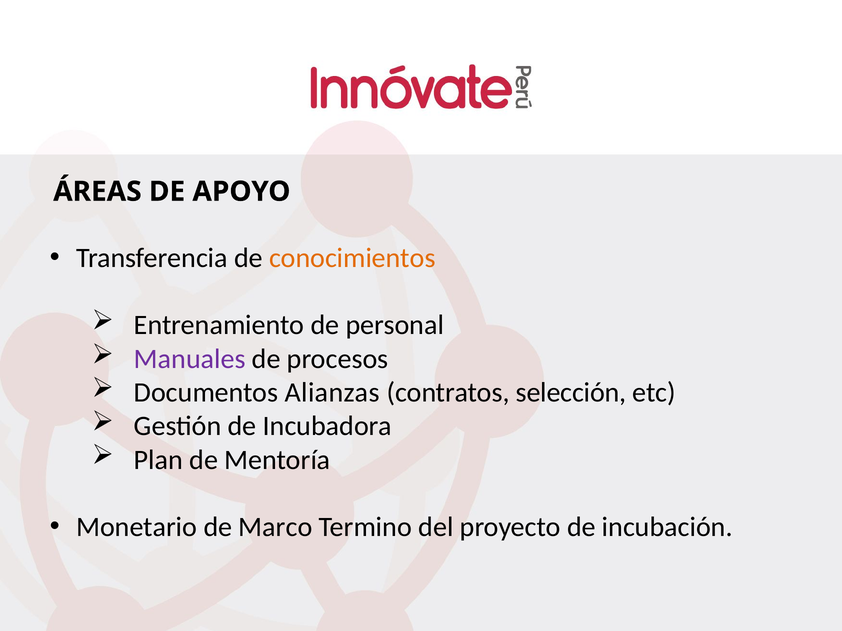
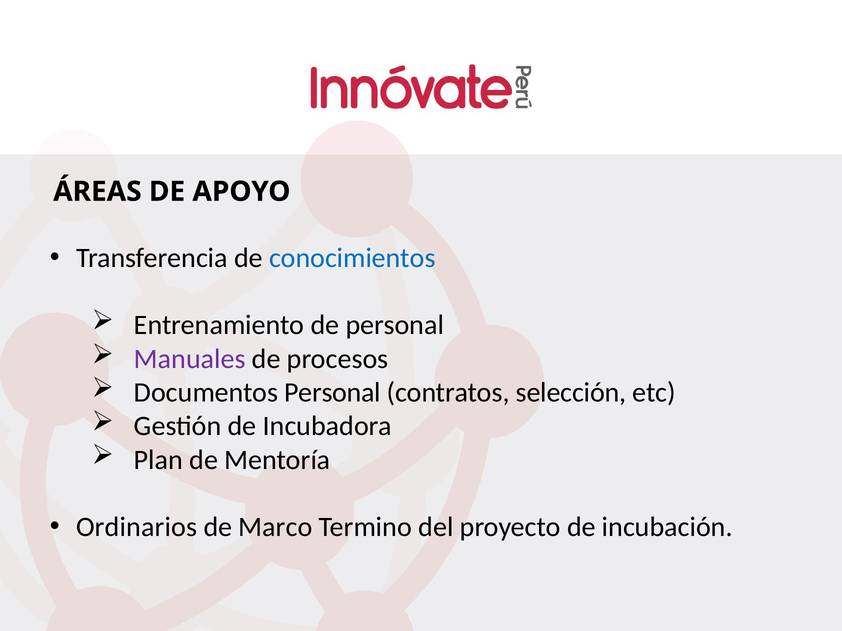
conocimientos colour: orange -> blue
Documentos Alianzas: Alianzas -> Personal
Monetario: Monetario -> Ordinarios
